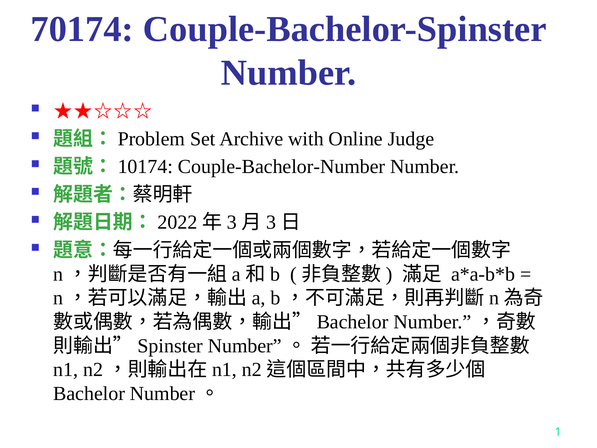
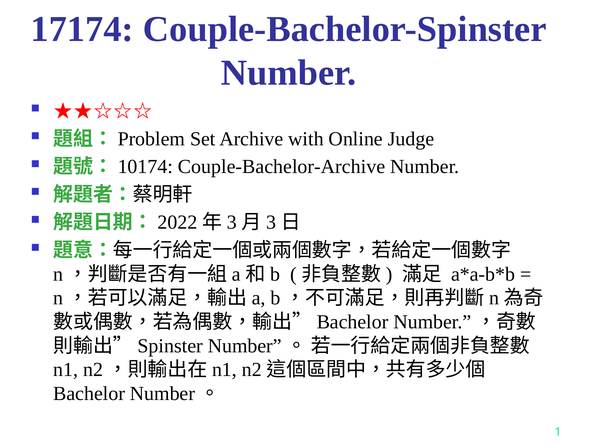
70174: 70174 -> 17174
Couple-Bachelor-Number: Couple-Bachelor-Number -> Couple-Bachelor-Archive
